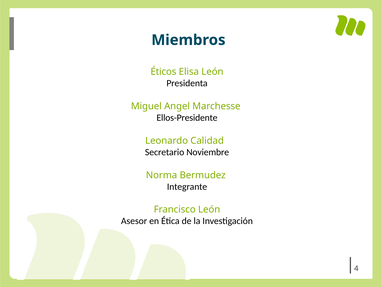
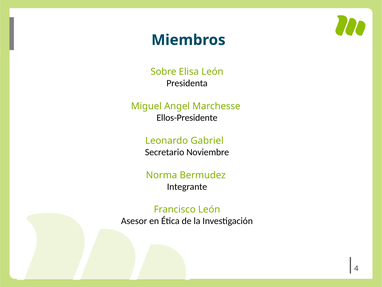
Éticos: Éticos -> Sobre
Calidad: Calidad -> Gabriel
